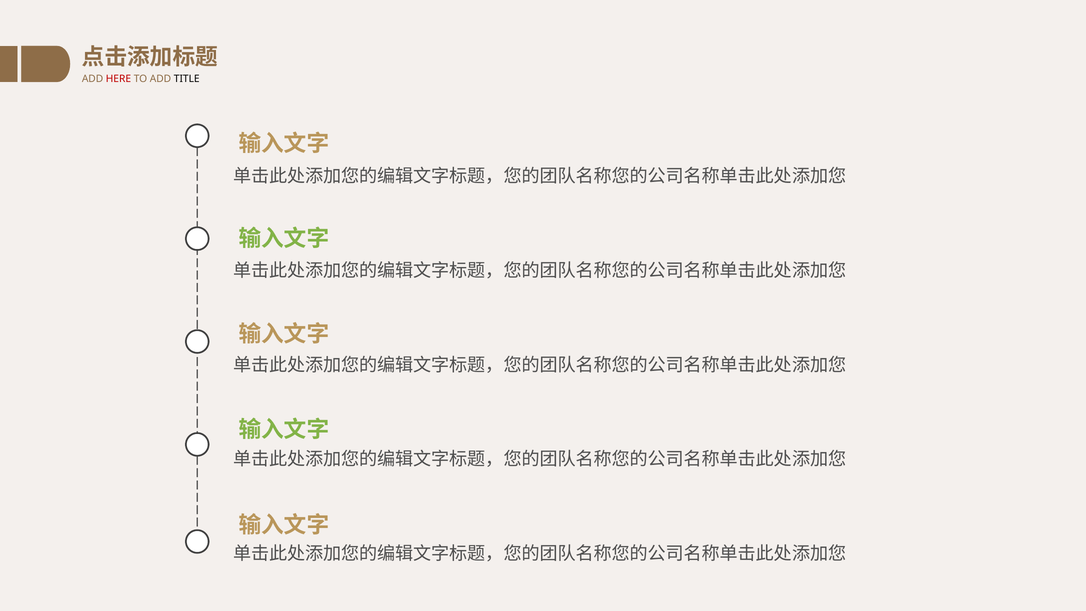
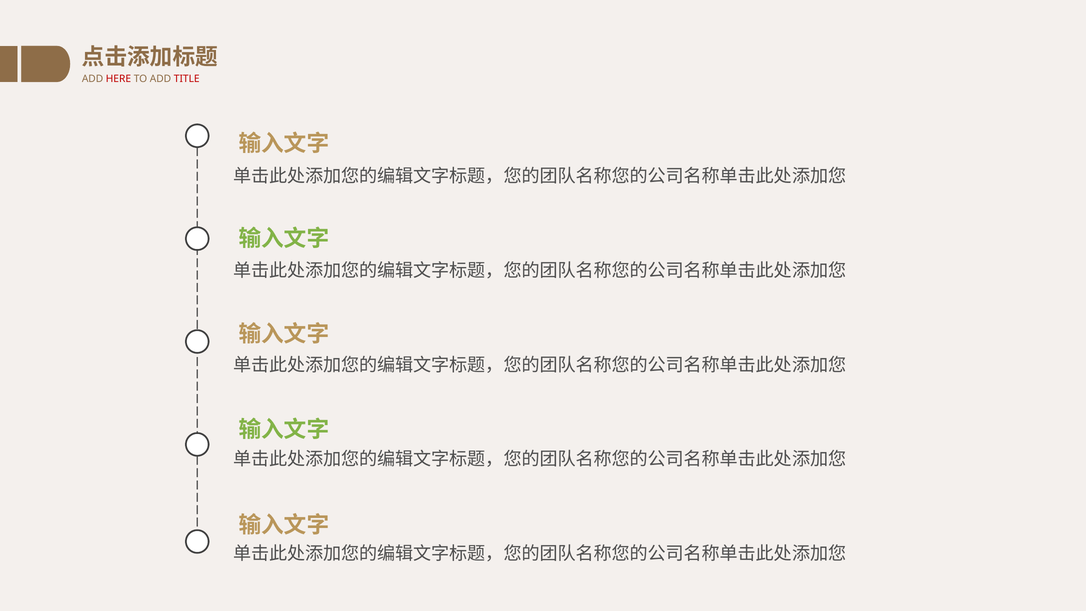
TITLE colour: black -> red
